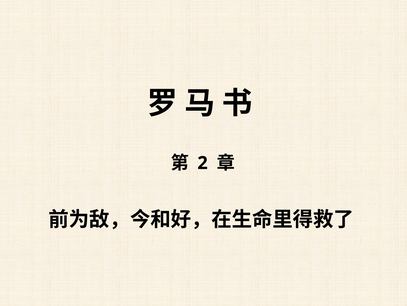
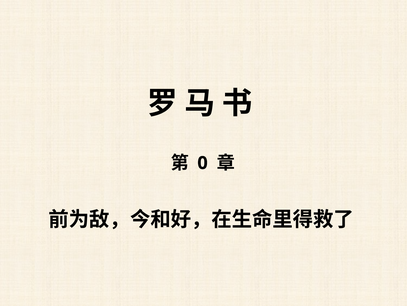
2: 2 -> 0
